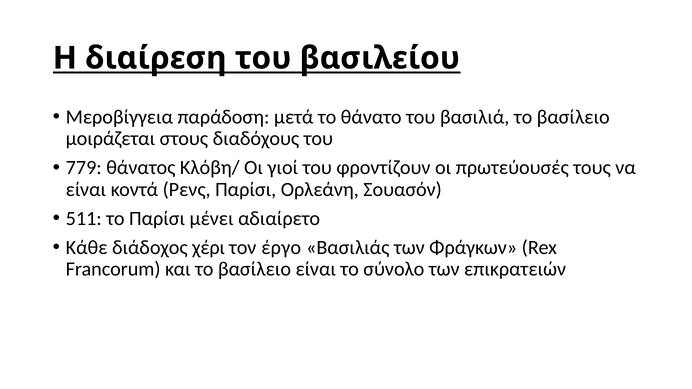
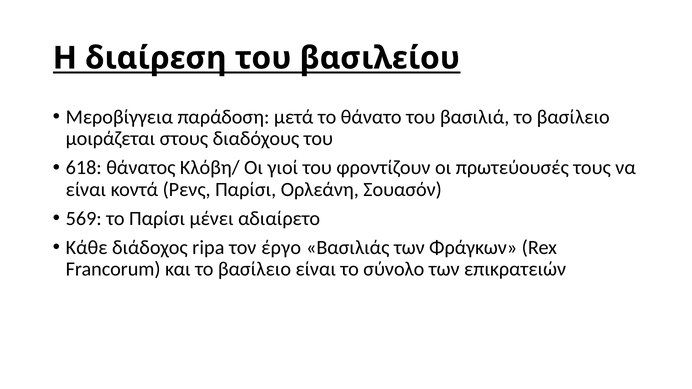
779: 779 -> 618
511: 511 -> 569
χέρι: χέρι -> ripa
